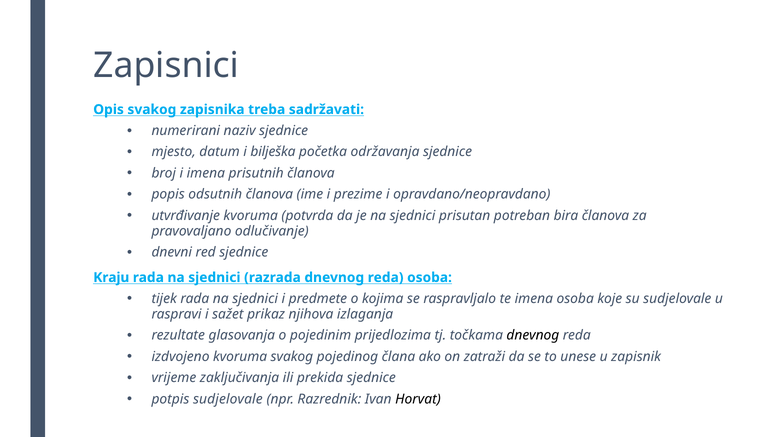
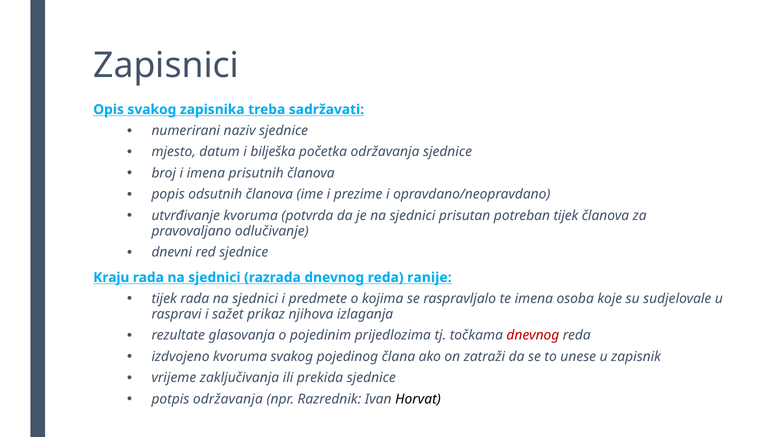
potreban bira: bira -> tijek
reda osoba: osoba -> ranije
dnevnog at (533, 335) colour: black -> red
potpis sudjelovale: sudjelovale -> održavanja
